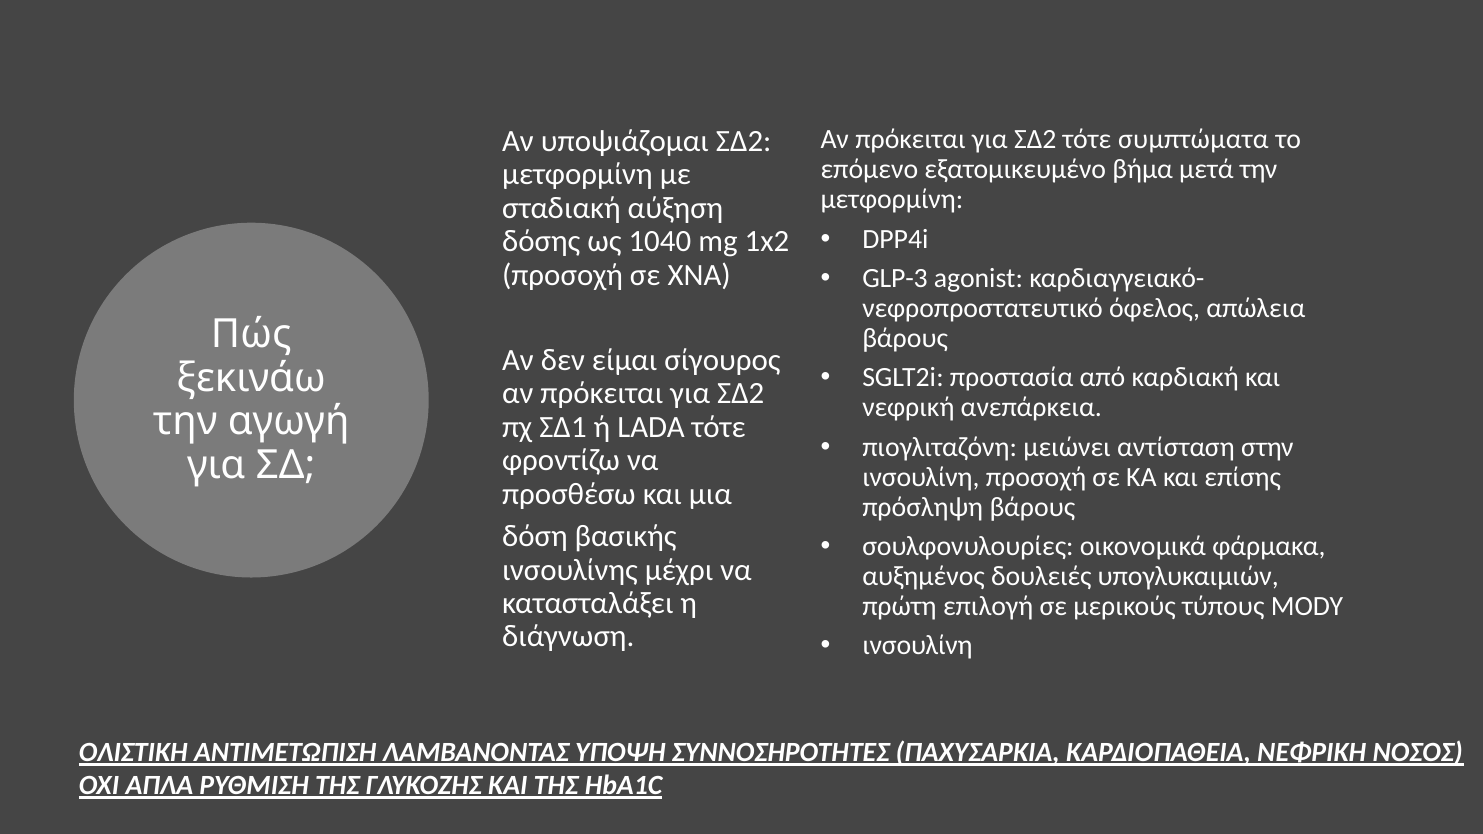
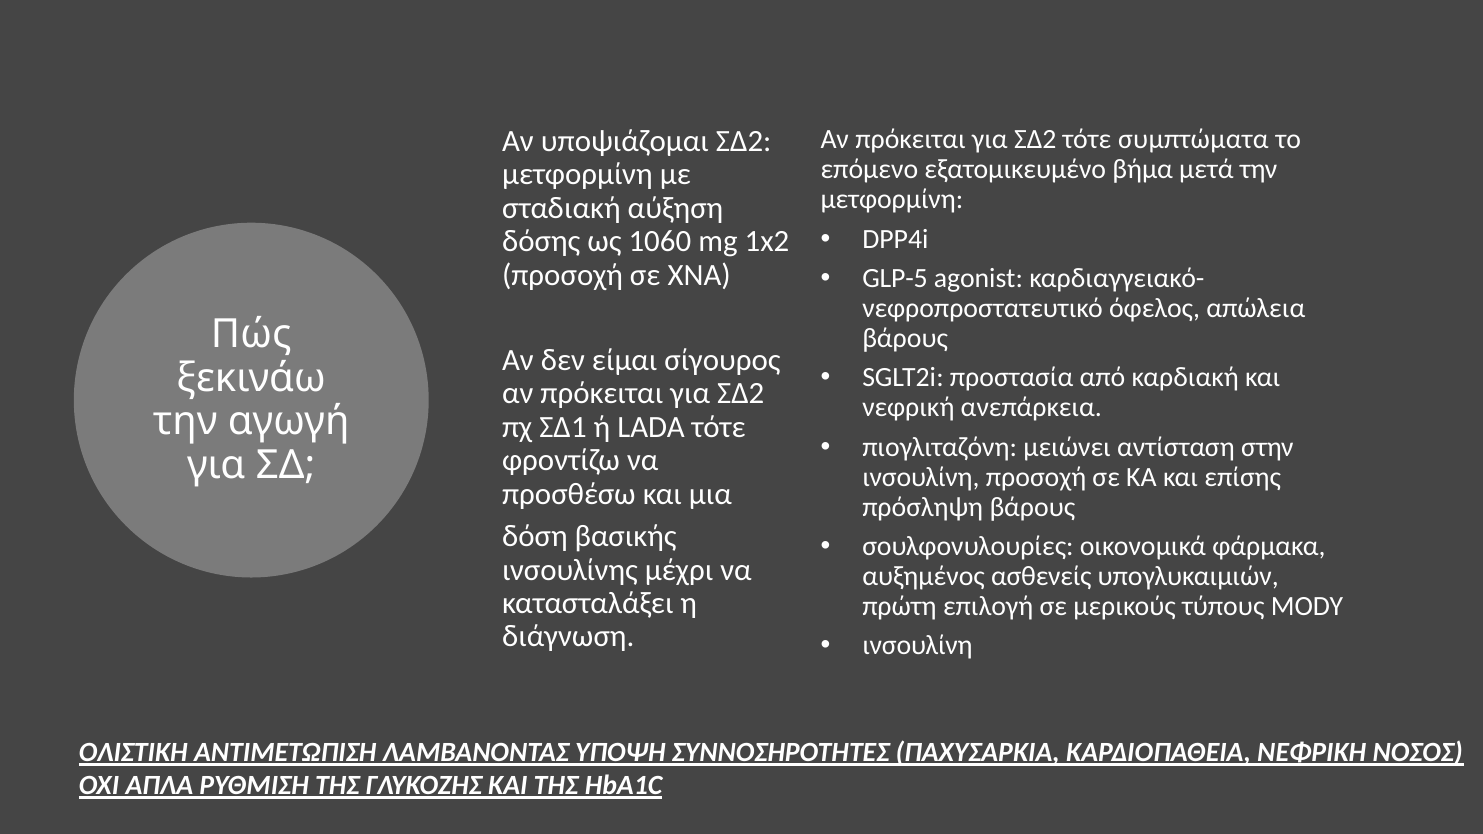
1040: 1040 -> 1060
GLP-3: GLP-3 -> GLP-5
δουλειές: δουλειές -> ασθενείς
